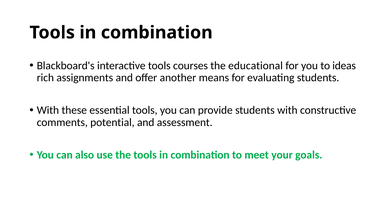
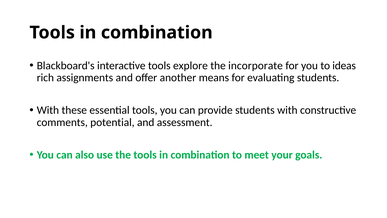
courses: courses -> explore
educational: educational -> incorporate
